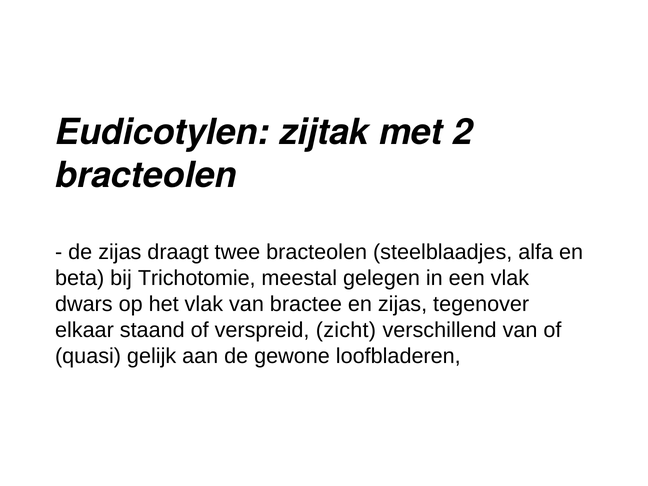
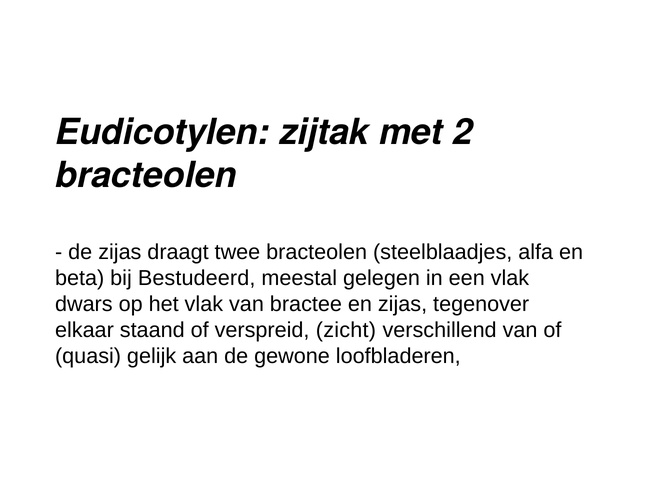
Trichotomie: Trichotomie -> Bestudeerd
